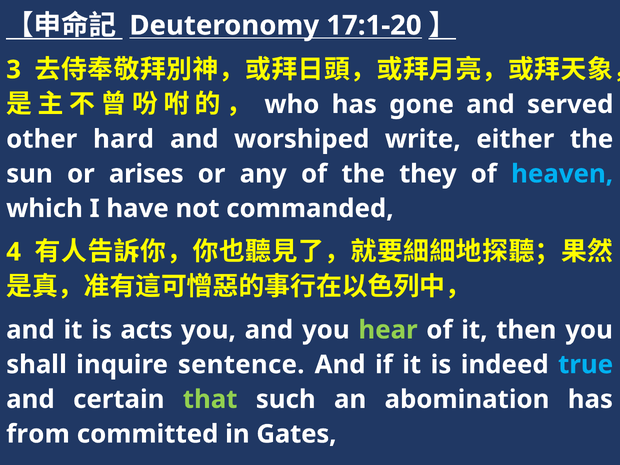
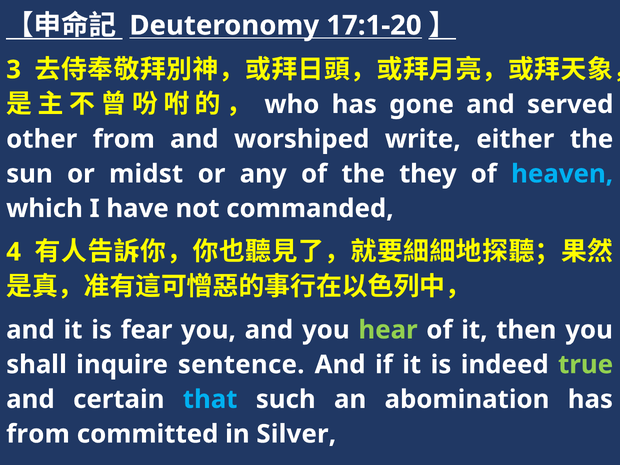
other hard: hard -> from
arises: arises -> midst
acts: acts -> fear
true colour: light blue -> light green
that colour: light green -> light blue
Gates: Gates -> Silver
